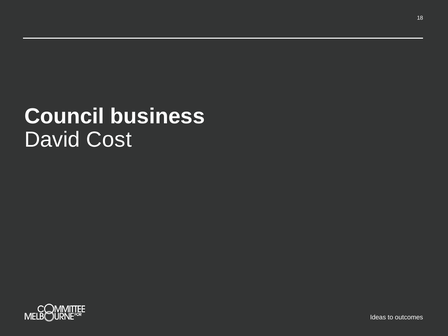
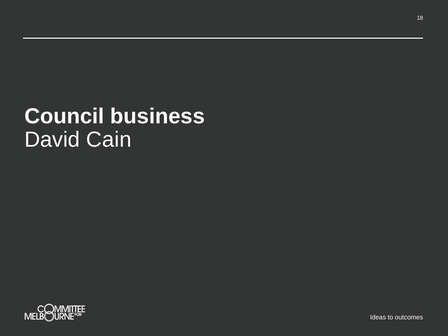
Cost: Cost -> Cain
